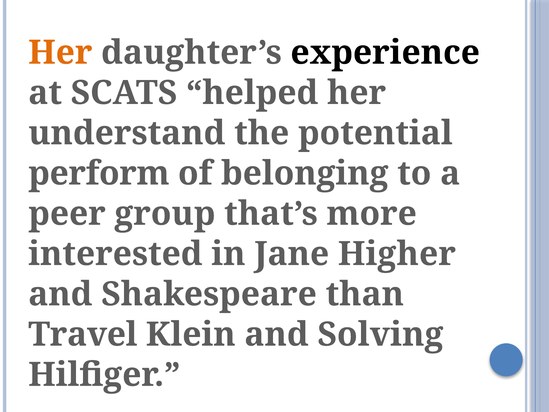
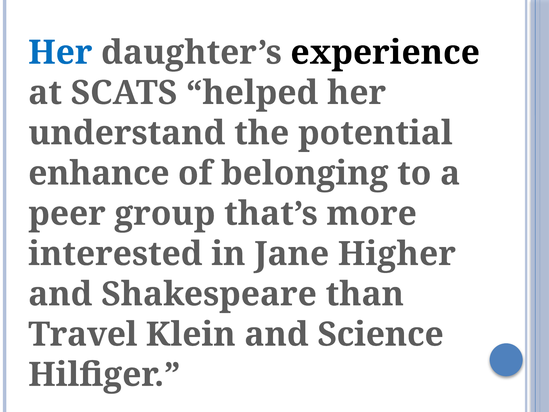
Her at (60, 53) colour: orange -> blue
perform: perform -> enhance
Solving: Solving -> Science
